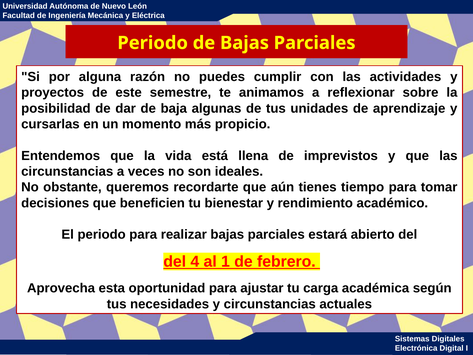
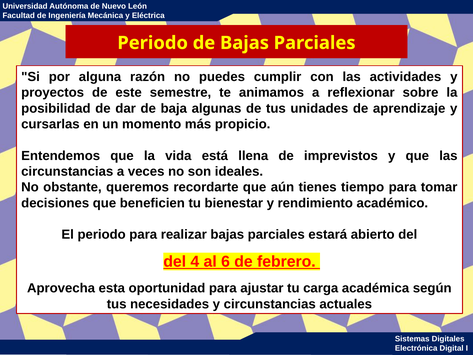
1: 1 -> 6
